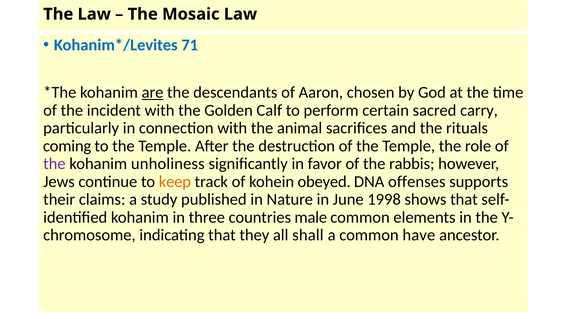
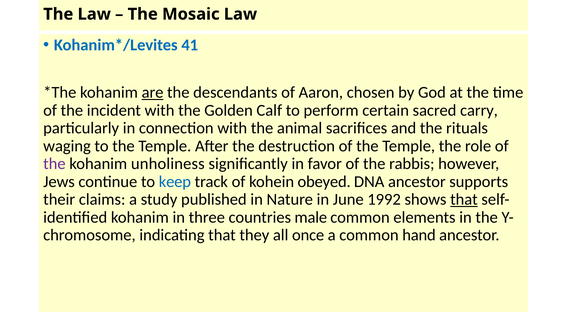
71: 71 -> 41
coming: coming -> waging
keep colour: orange -> blue
DNA offenses: offenses -> ancestor
1998: 1998 -> 1992
that at (464, 199) underline: none -> present
shall: shall -> once
have: have -> hand
